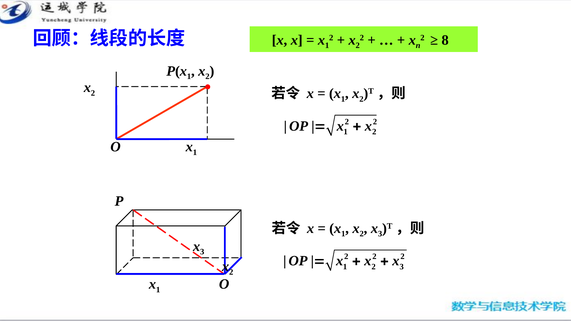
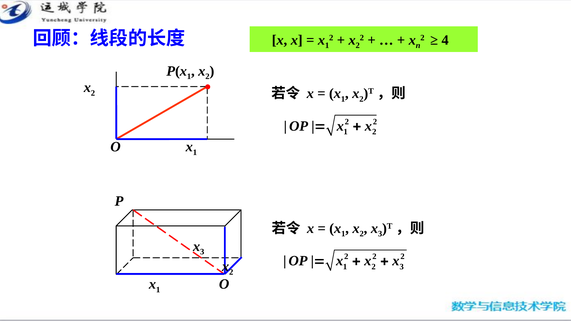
8: 8 -> 4
